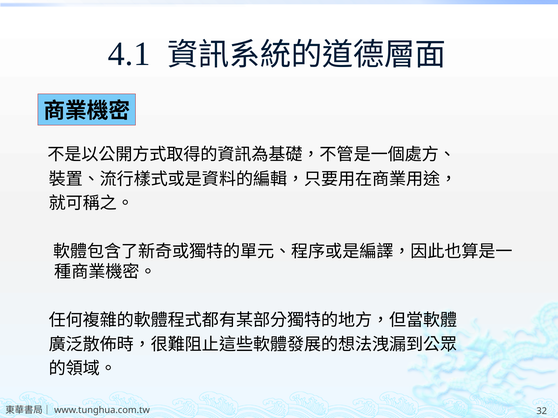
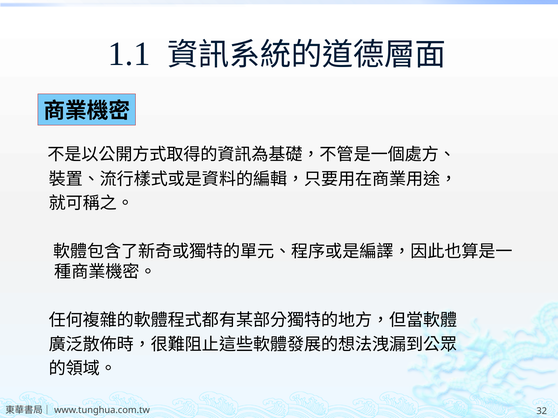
4.1: 4.1 -> 1.1
